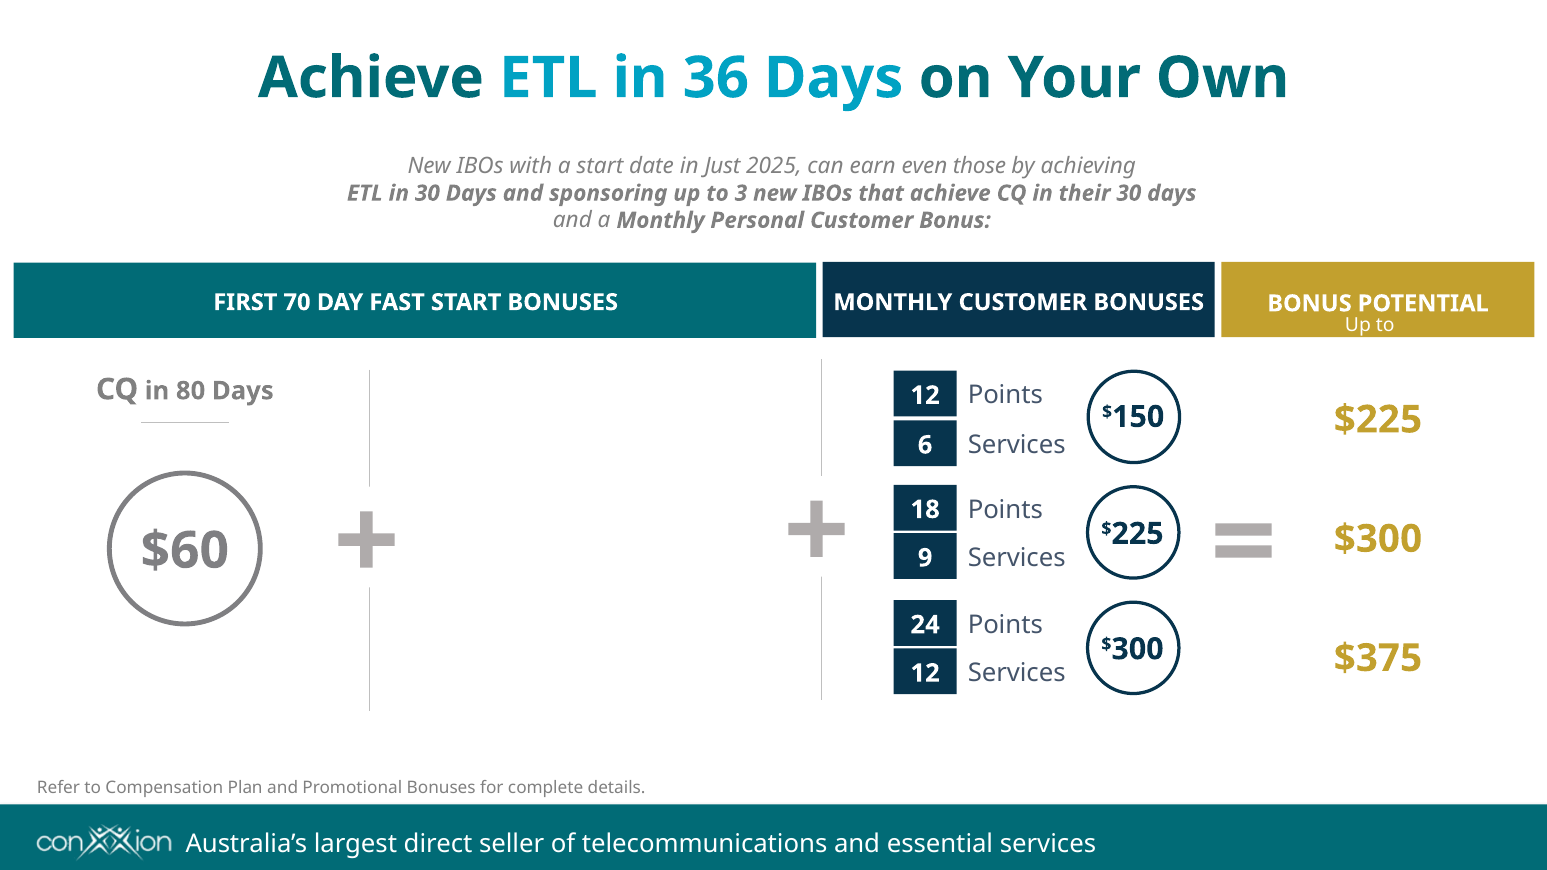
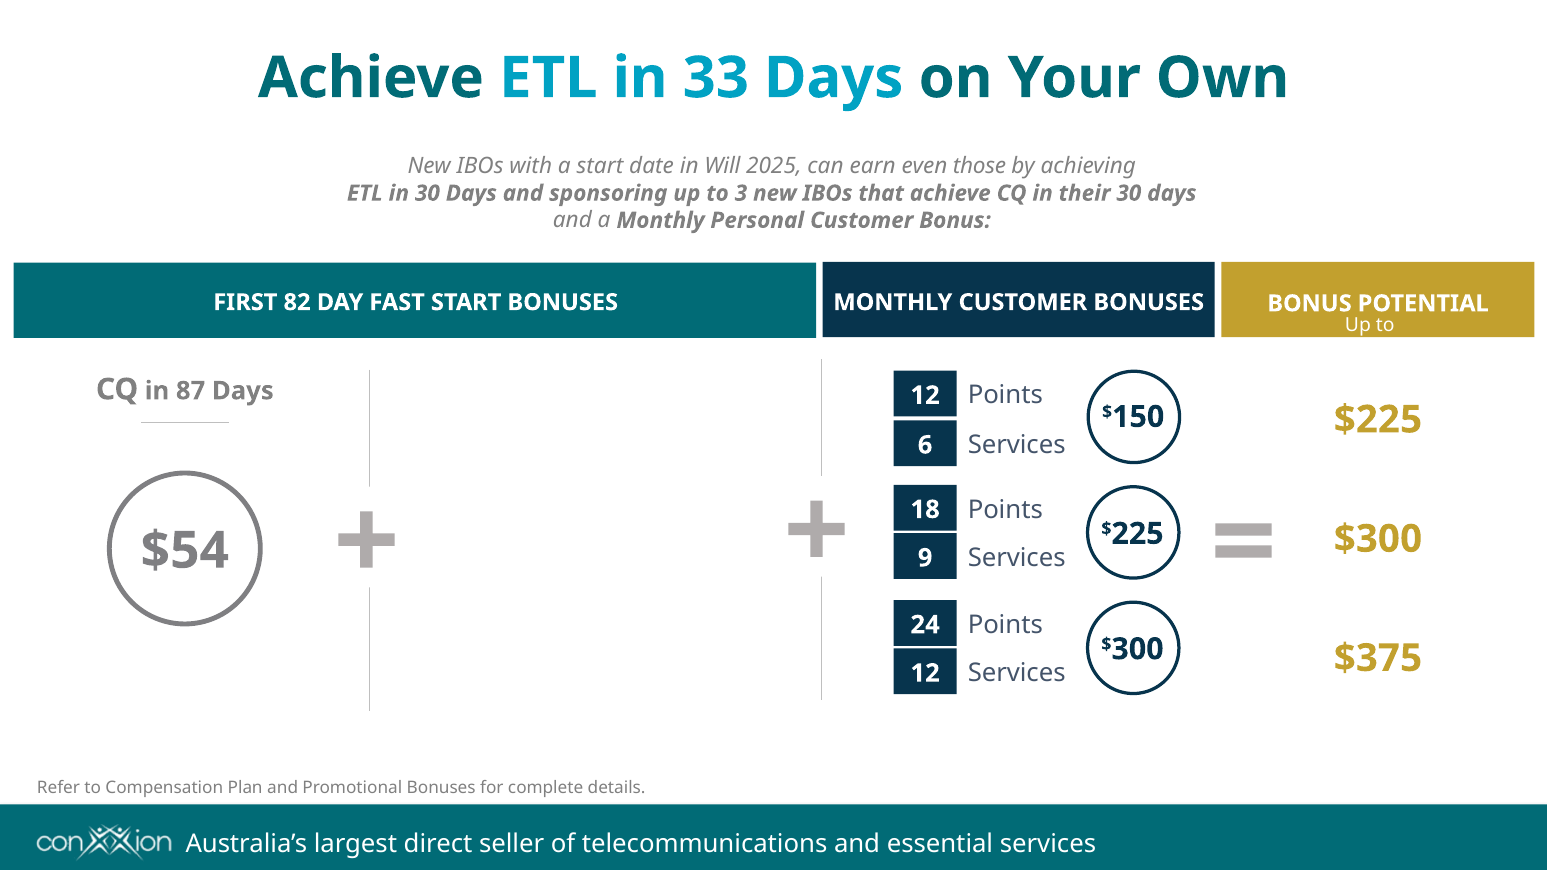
36: 36 -> 33
Just: Just -> Will
70: 70 -> 82
80: 80 -> 87
$60: $60 -> $54
